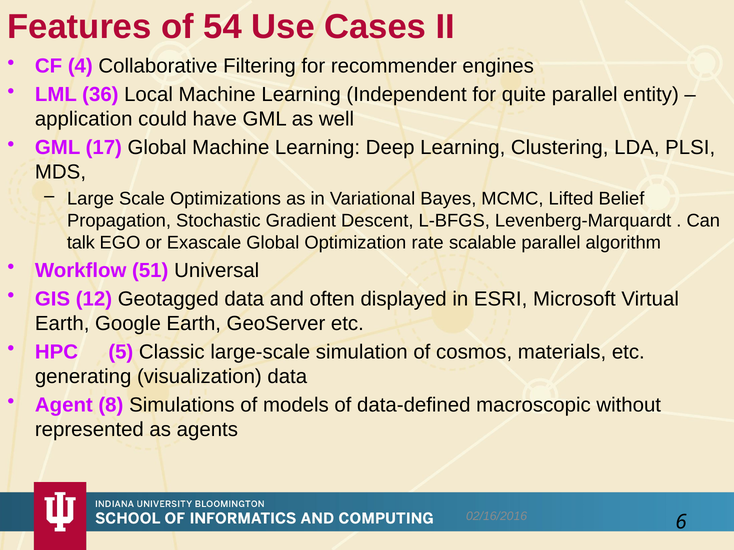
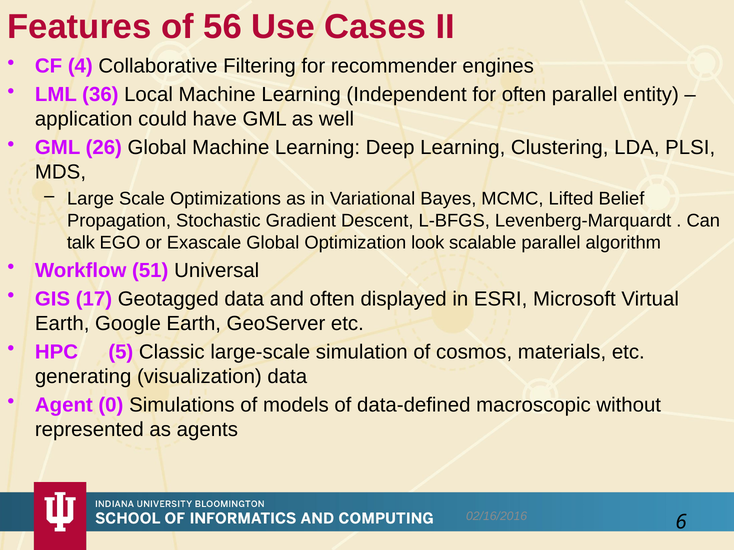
54: 54 -> 56
for quite: quite -> often
17: 17 -> 26
rate: rate -> look
12: 12 -> 17
8: 8 -> 0
